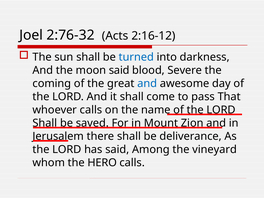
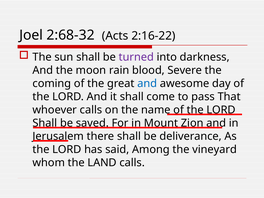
2:76-32: 2:76-32 -> 2:68-32
2:16-12: 2:16-12 -> 2:16-22
turned colour: blue -> purple
moon said: said -> rain
HERO: HERO -> LAND
